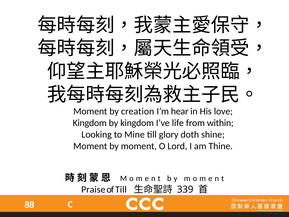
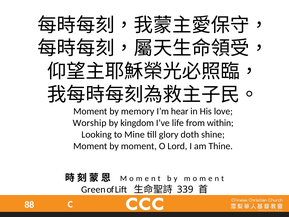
creation: creation -> memory
Kingdom at (90, 123): Kingdom -> Worship
Praise: Praise -> Green
of Till: Till -> Lift
